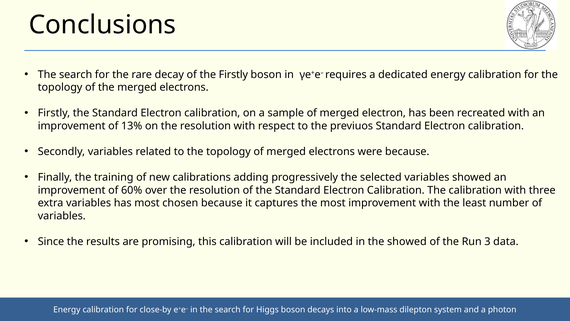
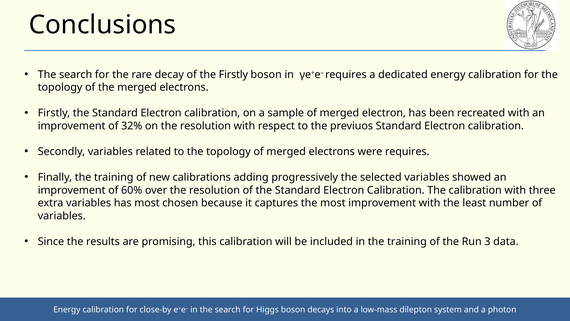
13%: 13% -> 32%
were because: because -> requires
in the showed: showed -> training
